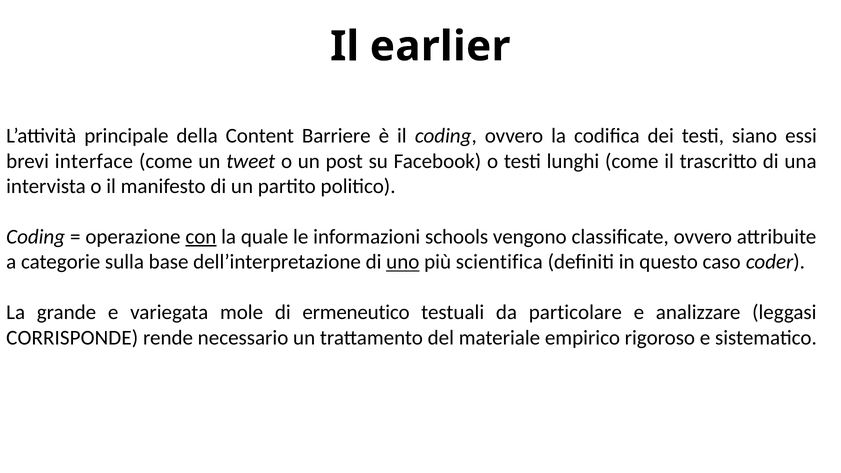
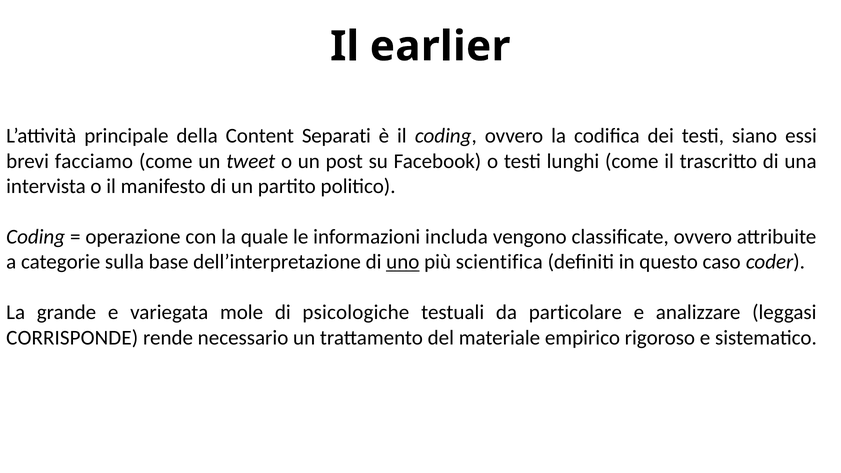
Barriere: Barriere -> Separati
interface: interface -> facciamo
con underline: present -> none
schools: schools -> includa
ermeneutico: ermeneutico -> psicologiche
